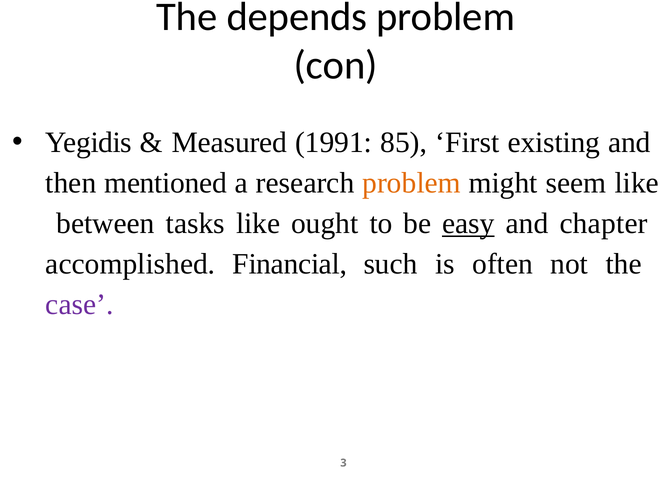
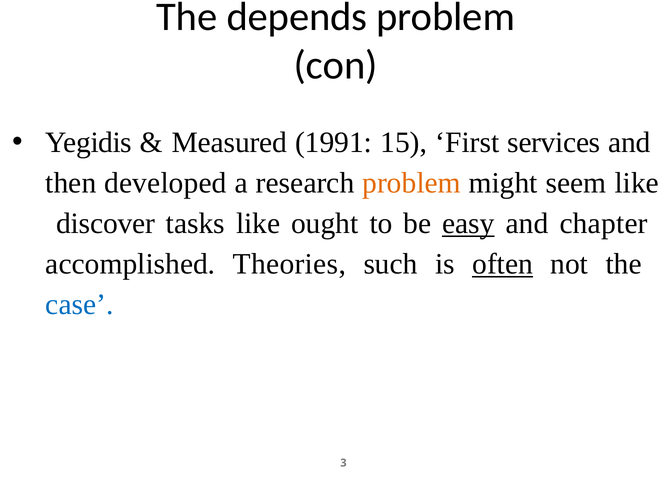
85: 85 -> 15
existing: existing -> services
mentioned: mentioned -> developed
between: between -> discover
Financial: Financial -> Theories
often underline: none -> present
case colour: purple -> blue
